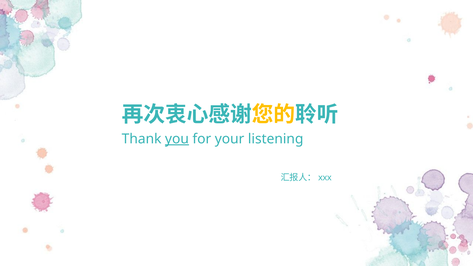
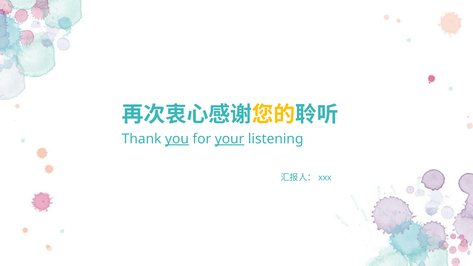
your underline: none -> present
